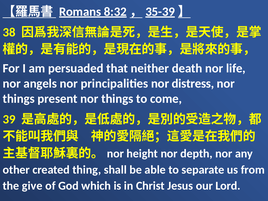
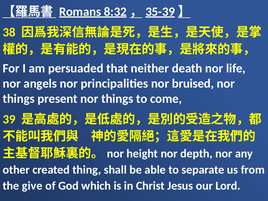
distress: distress -> bruised
